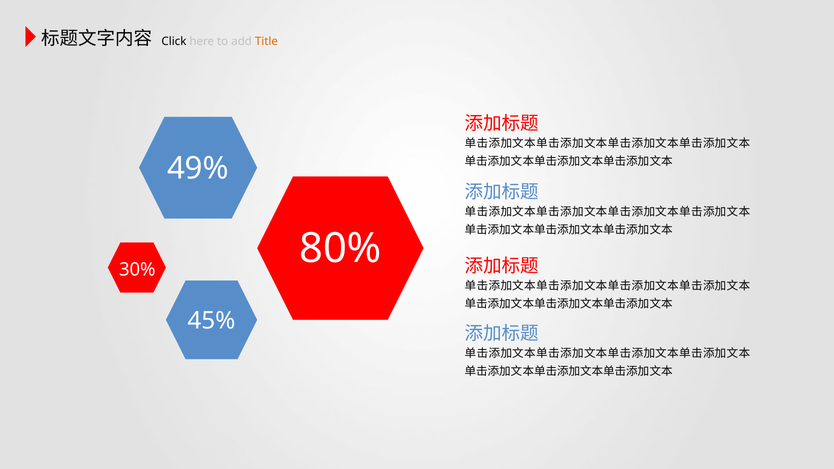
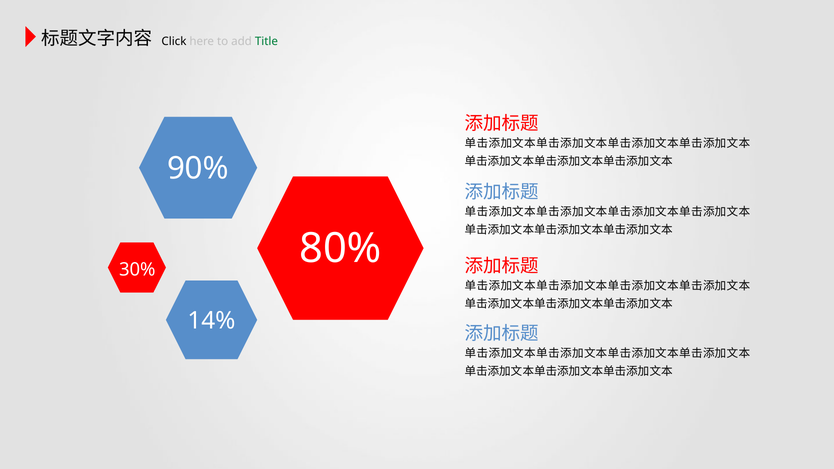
Title colour: orange -> green
49%: 49% -> 90%
45%: 45% -> 14%
